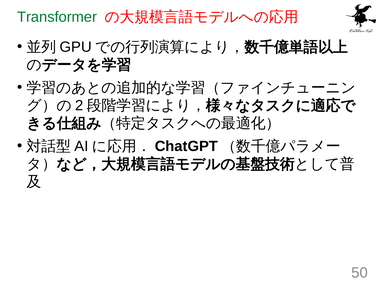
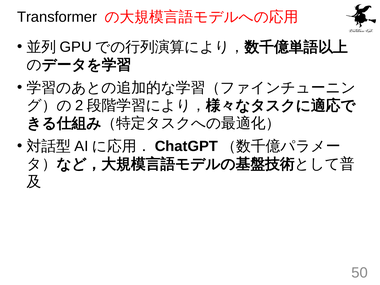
Transformer colour: green -> black
